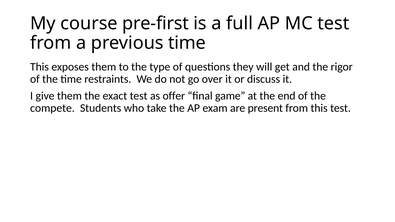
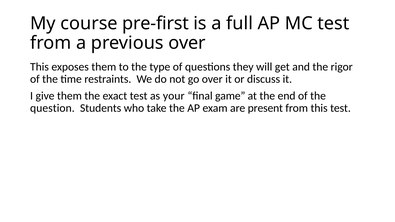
previous time: time -> over
offer: offer -> your
compete: compete -> question
